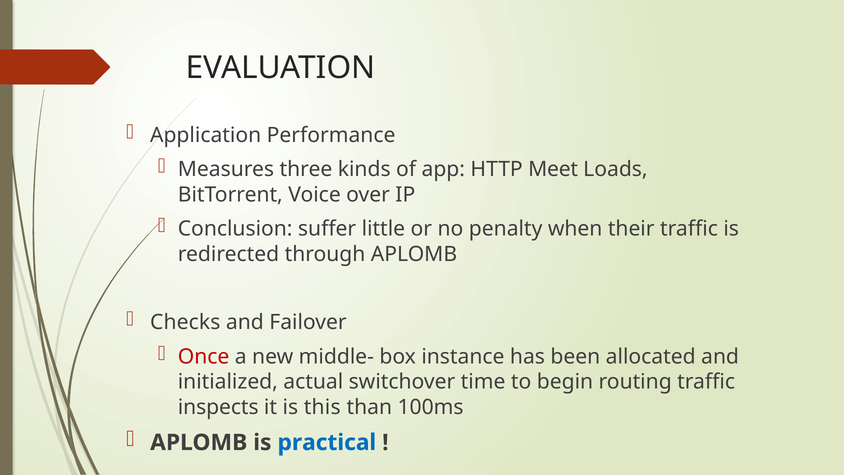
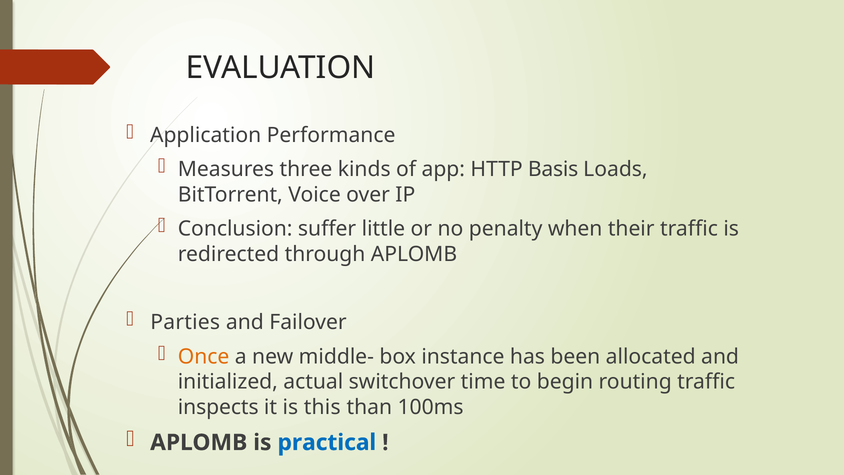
Meet: Meet -> Basis
Checks: Checks -> Parties
Once colour: red -> orange
